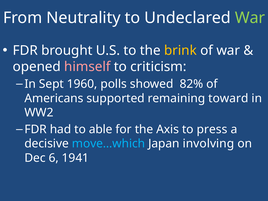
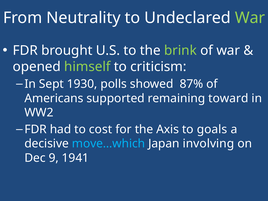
brink colour: yellow -> light green
himself colour: pink -> light green
1960: 1960 -> 1930
82%: 82% -> 87%
able: able -> cost
press: press -> goals
6: 6 -> 9
